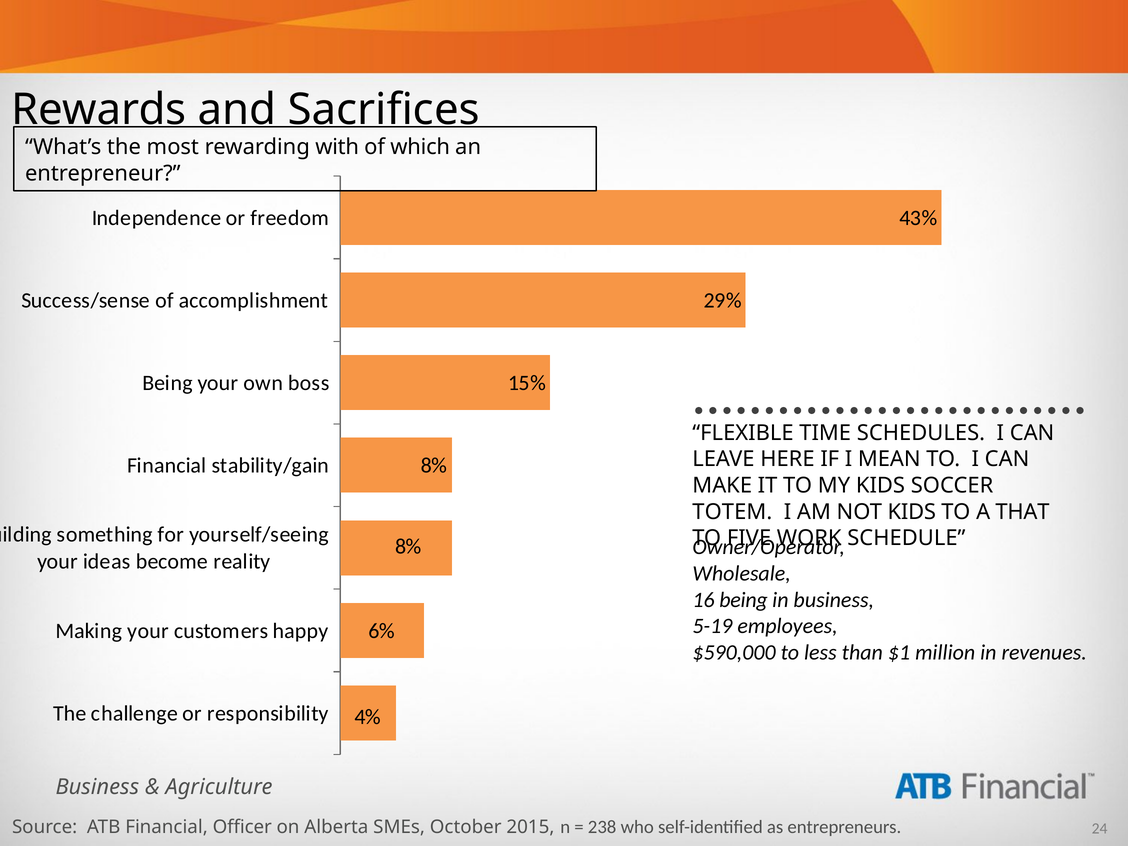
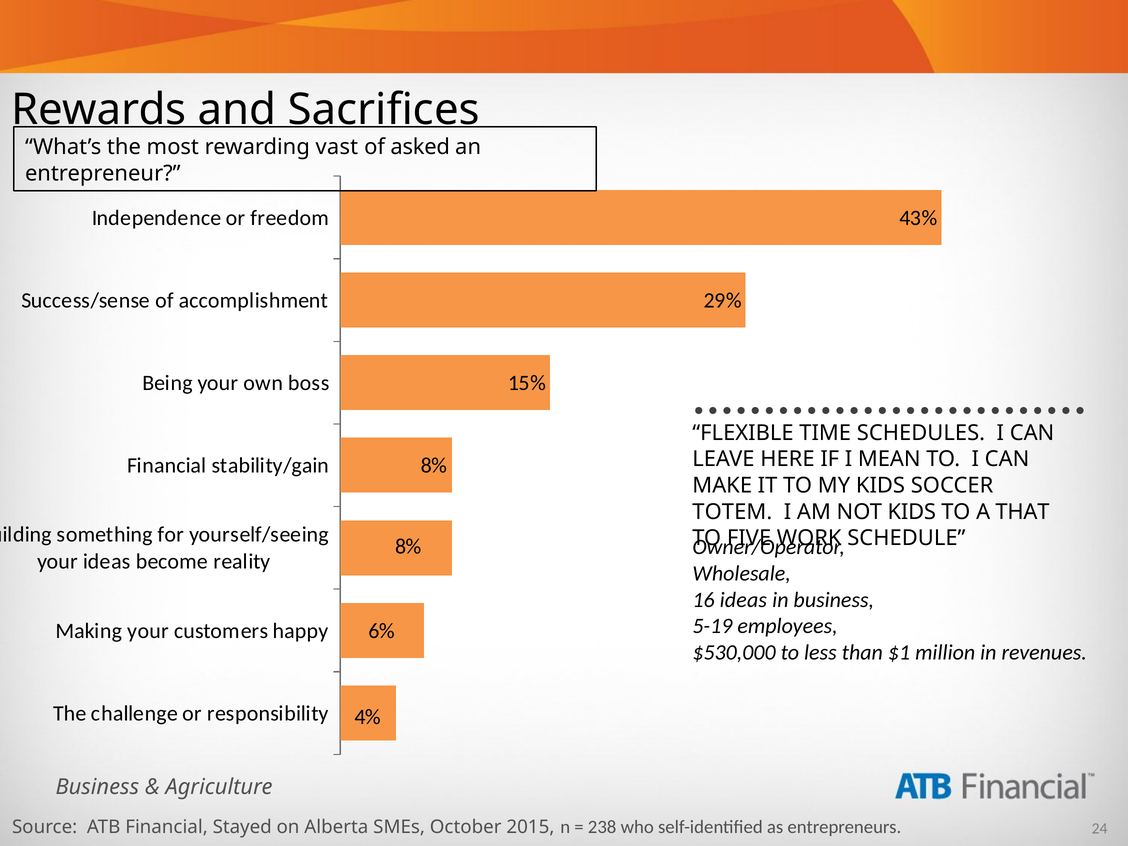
with: with -> vast
which: which -> asked
16 being: being -> ideas
$590,000: $590,000 -> $530,000
Officer: Officer -> Stayed
